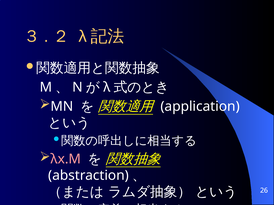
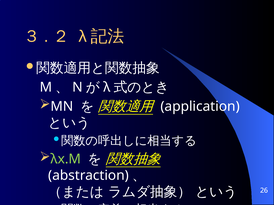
λx.M colour: pink -> light green
